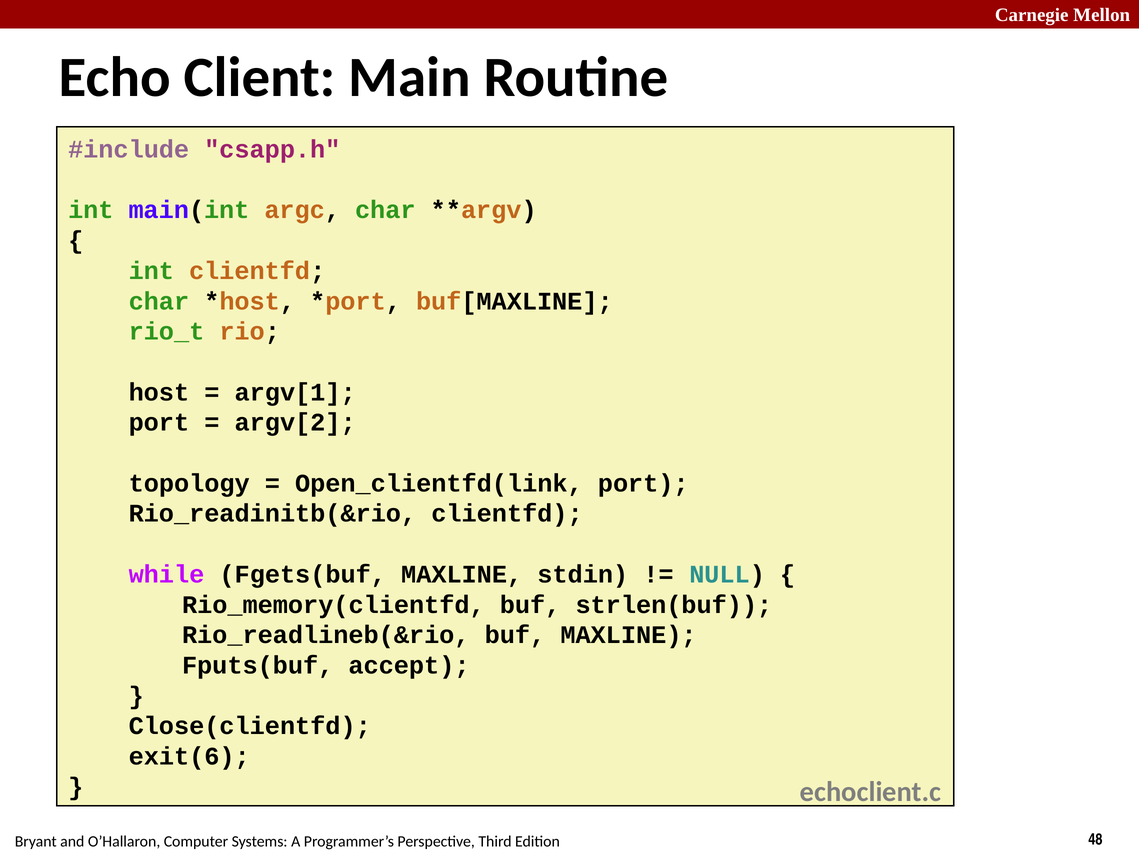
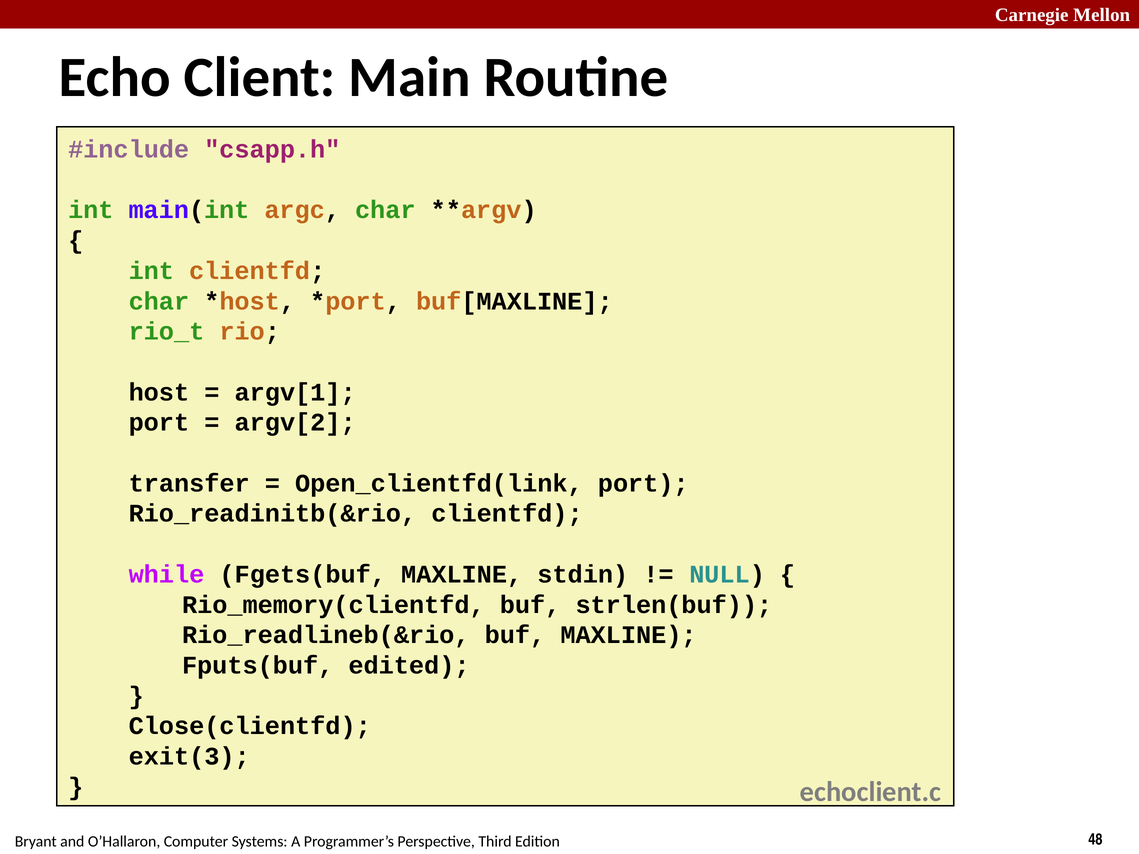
topology: topology -> transfer
accept: accept -> edited
exit(6: exit(6 -> exit(3
